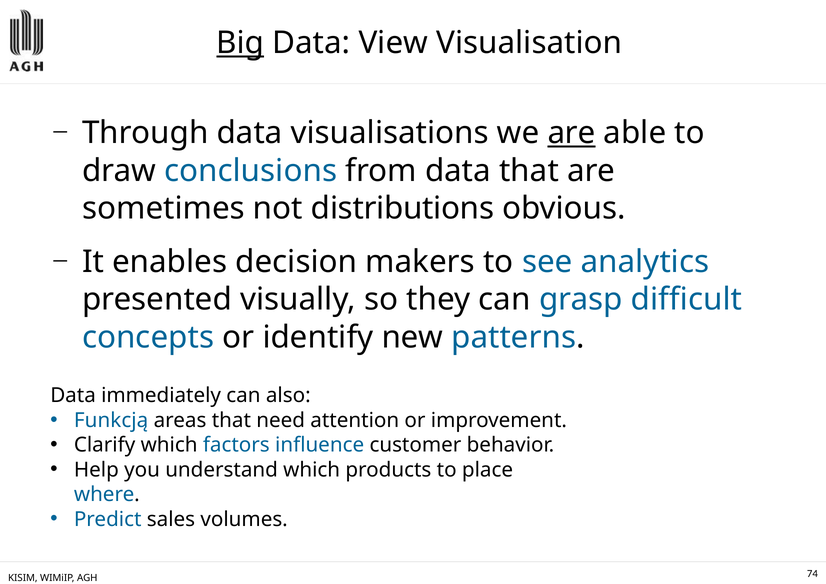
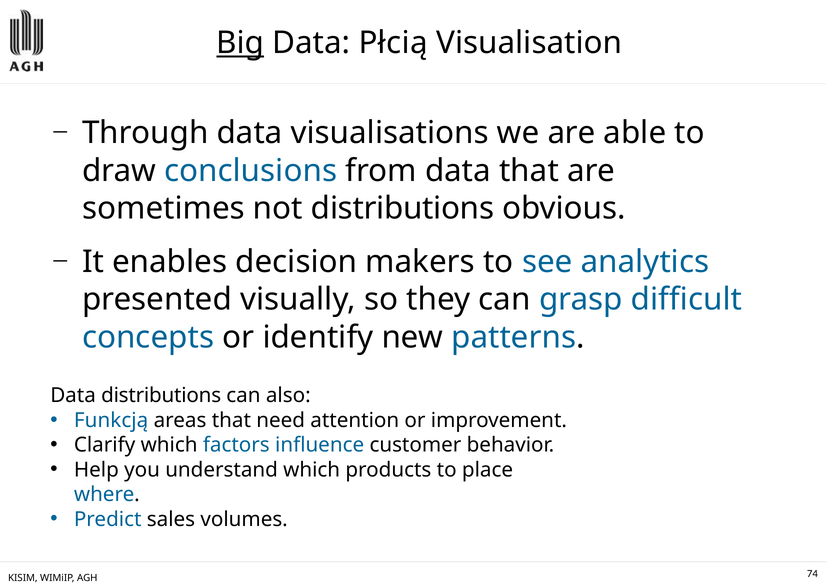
View: View -> Płcią
are at (572, 133) underline: present -> none
Data immediately: immediately -> distributions
